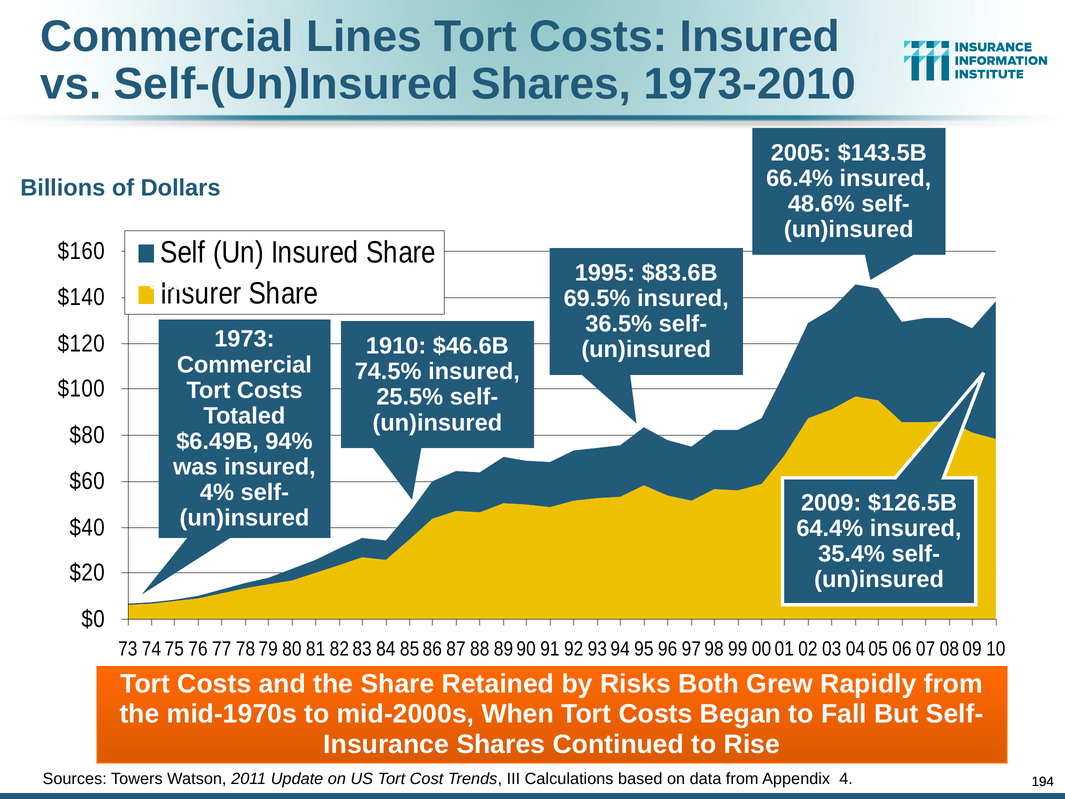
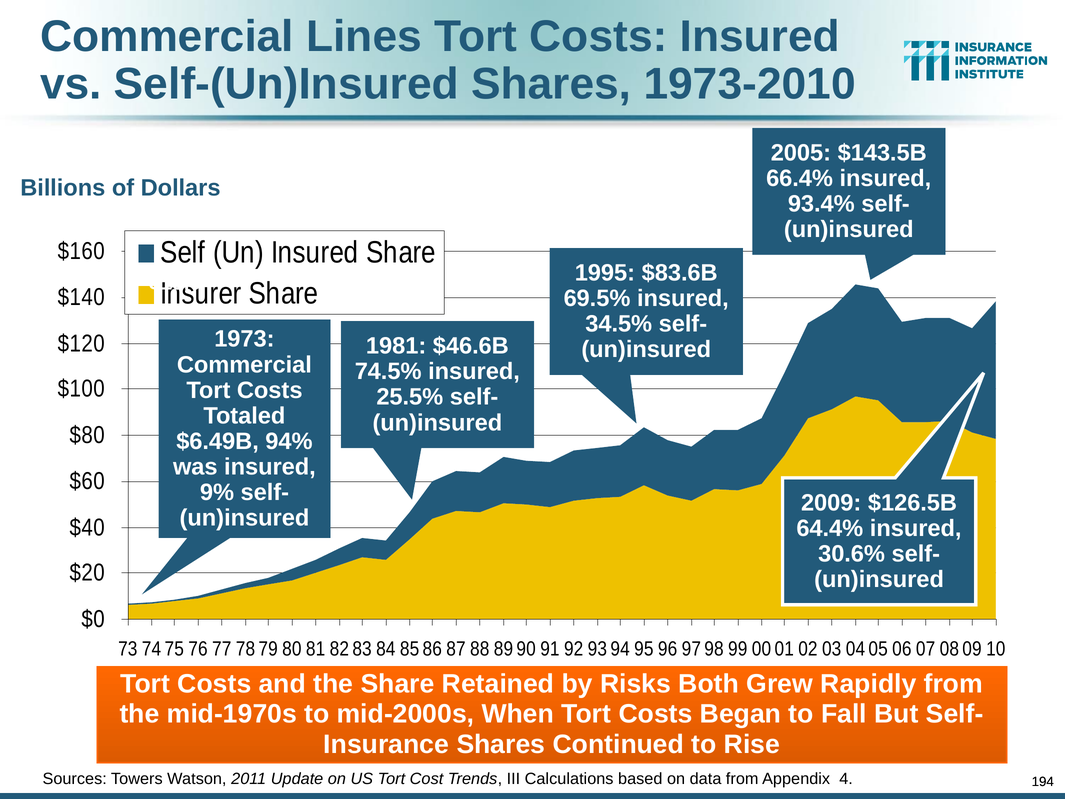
48.6%: 48.6% -> 93.4%
36.5%: 36.5% -> 34.5%
1910: 1910 -> 1981
4%: 4% -> 9%
35.4%: 35.4% -> 30.6%
